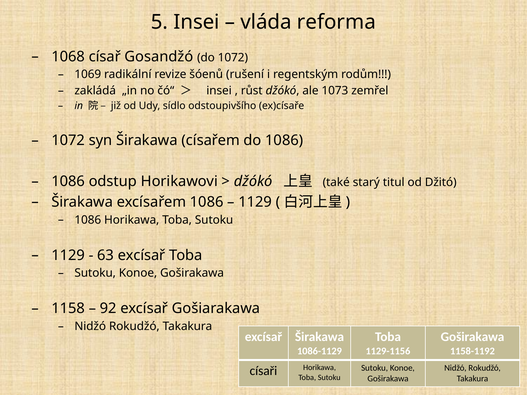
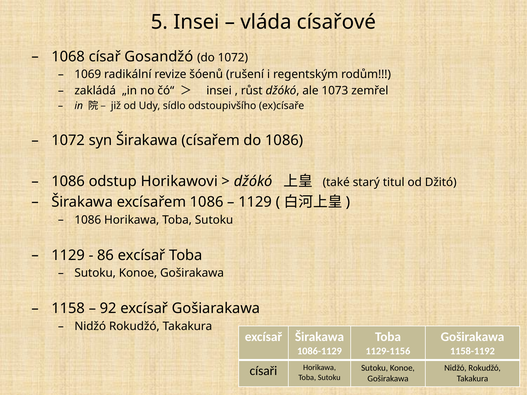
reforma: reforma -> císařové
63: 63 -> 86
